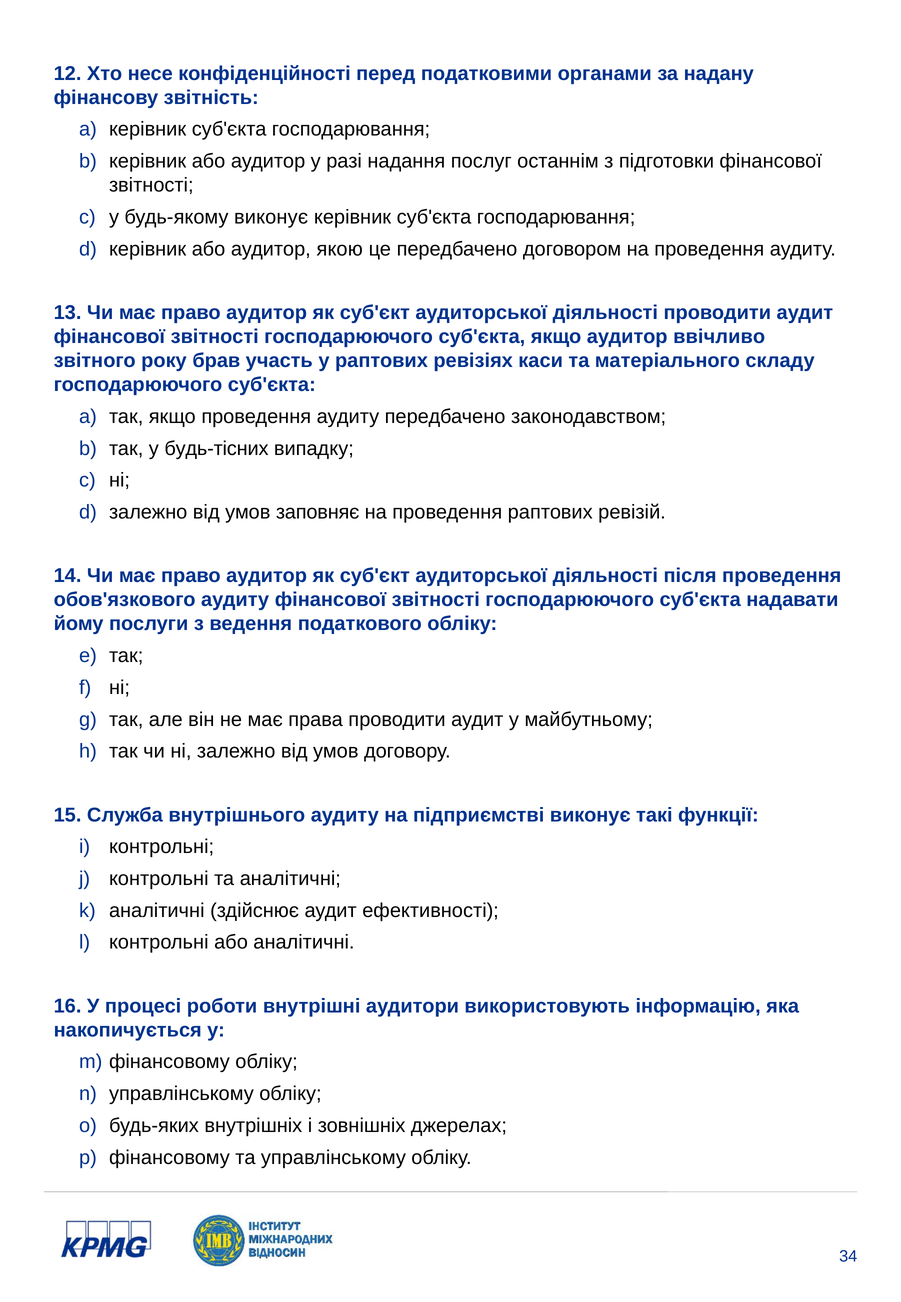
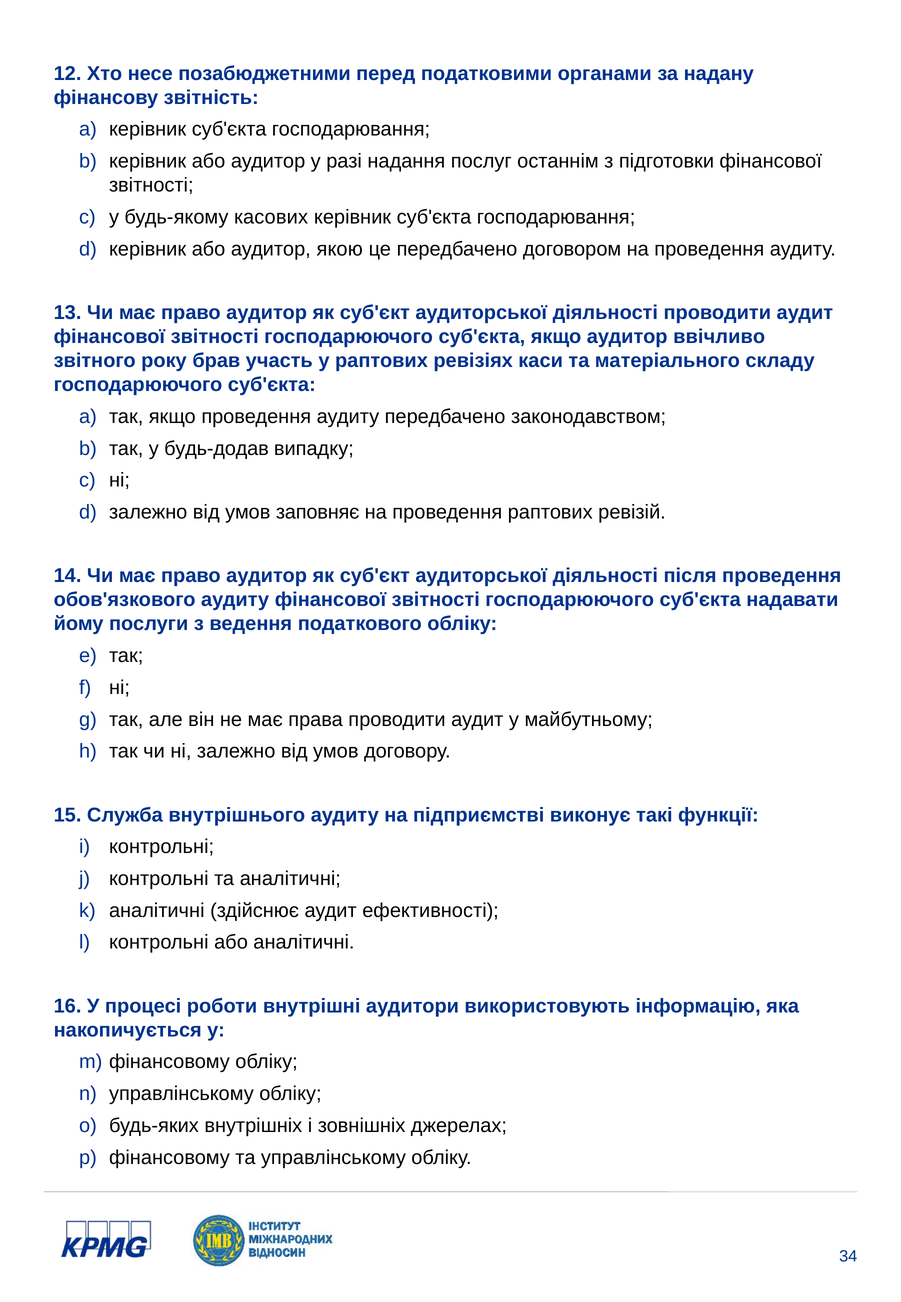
конфіденційності: конфіденційності -> позабюджетними
будь-якому виконує: виконує -> касових
будь-тісних: будь-тісних -> будь-додав
